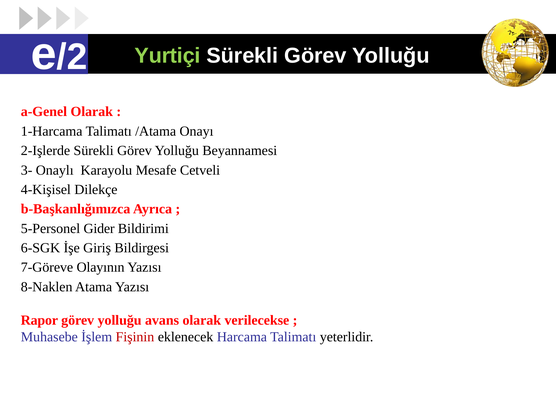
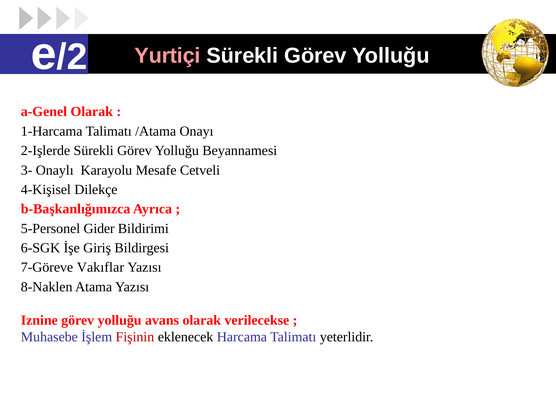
Yurtiçi colour: light green -> pink
Olayının: Olayının -> Vakıflar
Rapor: Rapor -> Iznine
